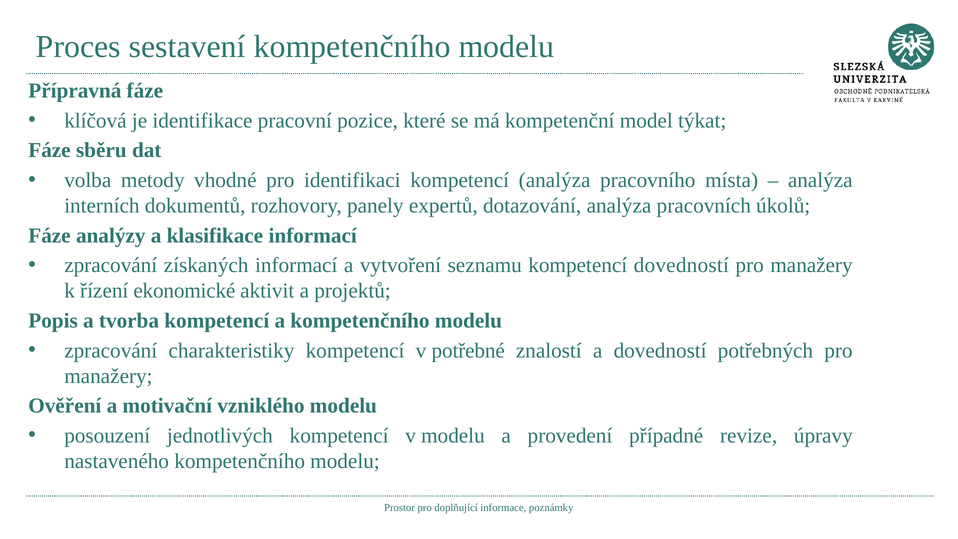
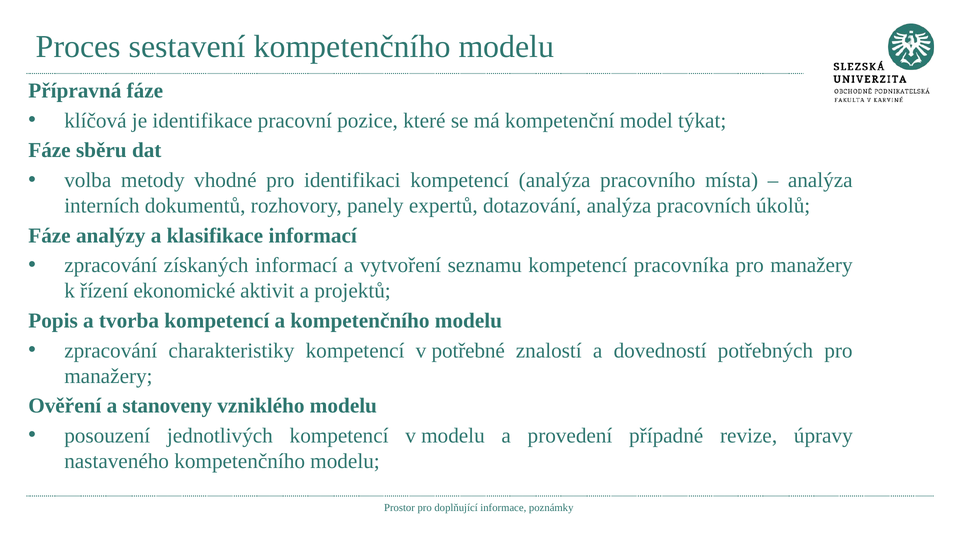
kompetencí dovedností: dovedností -> pracovníka
motivační: motivační -> stanoveny
